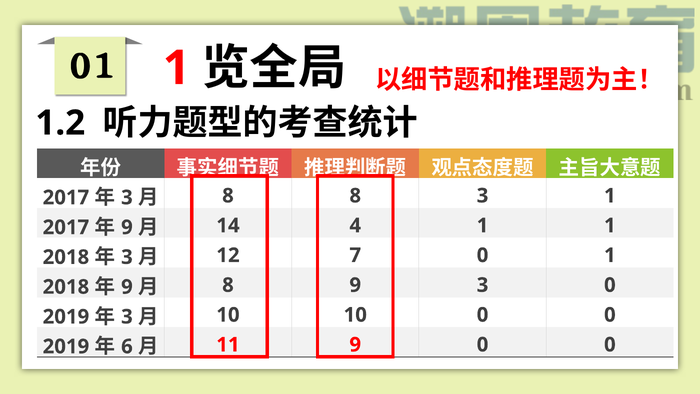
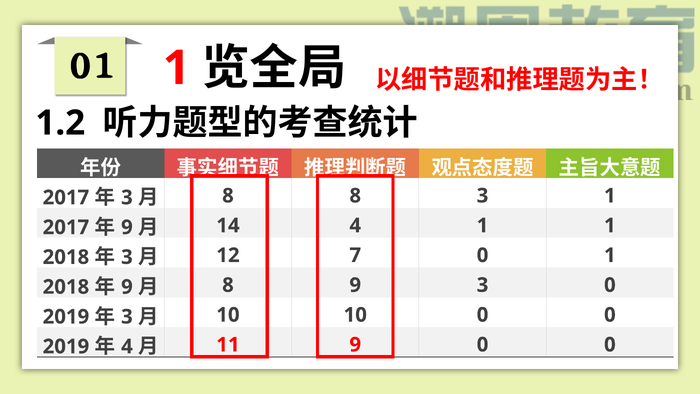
6 at (127, 346): 6 -> 4
